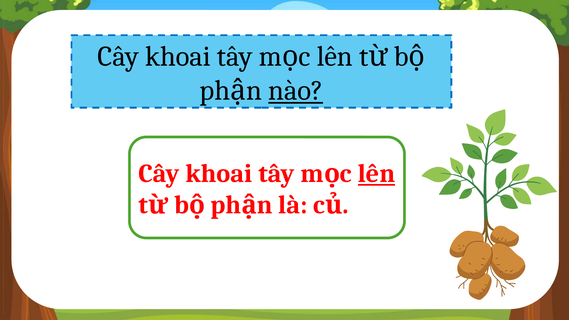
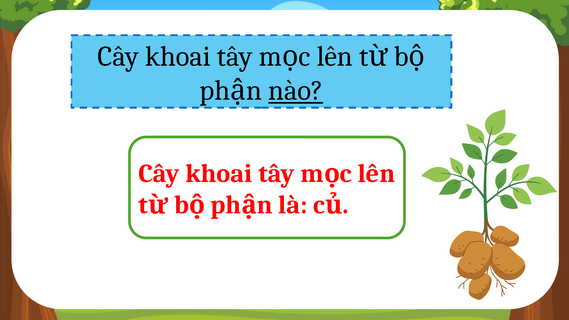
lên at (376, 174) underline: present -> none
